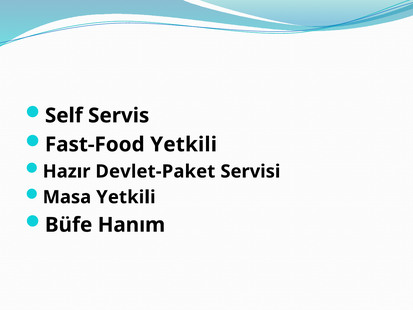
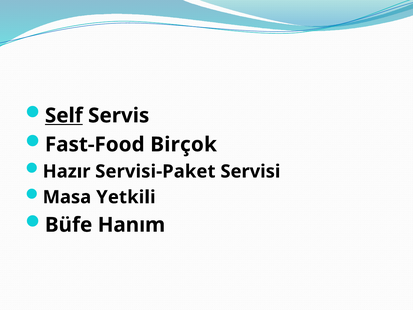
Self underline: none -> present
Fast-Food Yetkili: Yetkili -> Birçok
Devlet-Paket: Devlet-Paket -> Servisi-Paket
